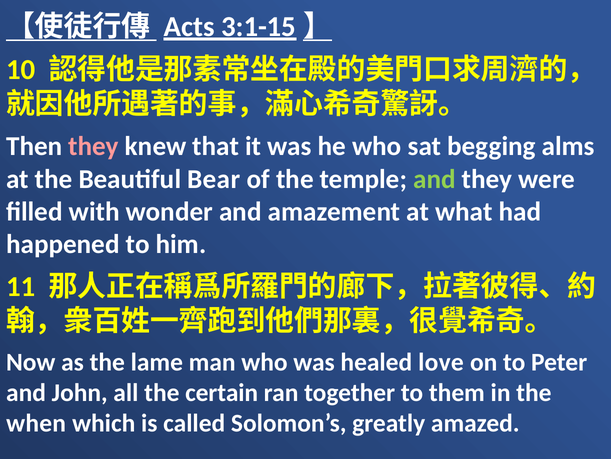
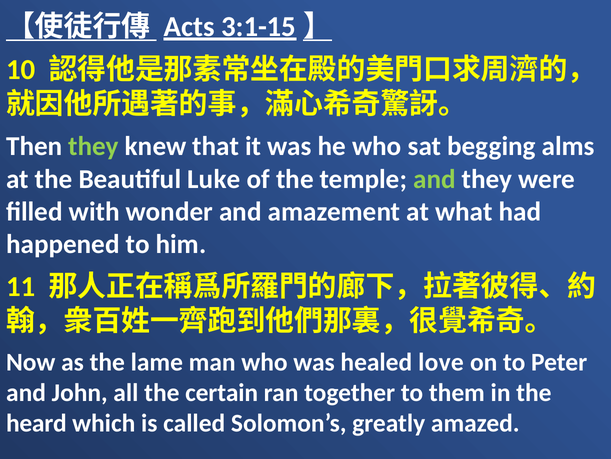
they at (94, 146) colour: pink -> light green
Bear: Bear -> Luke
when: when -> heard
